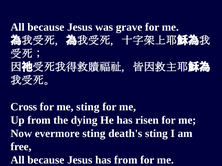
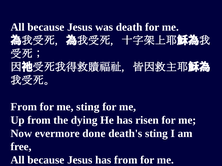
grave: grave -> death
Cross at (24, 107): Cross -> From
evermore sting: sting -> done
